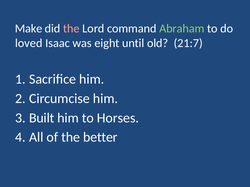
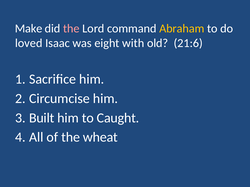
Abraham colour: light green -> yellow
until: until -> with
21:7: 21:7 -> 21:6
Horses: Horses -> Caught
better: better -> wheat
